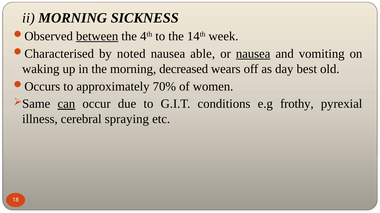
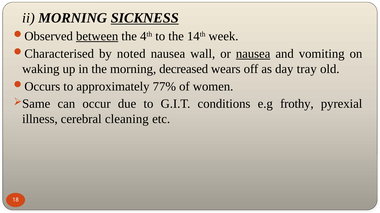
SICKNESS underline: none -> present
able: able -> wall
best: best -> tray
70%: 70% -> 77%
can underline: present -> none
spraying: spraying -> cleaning
